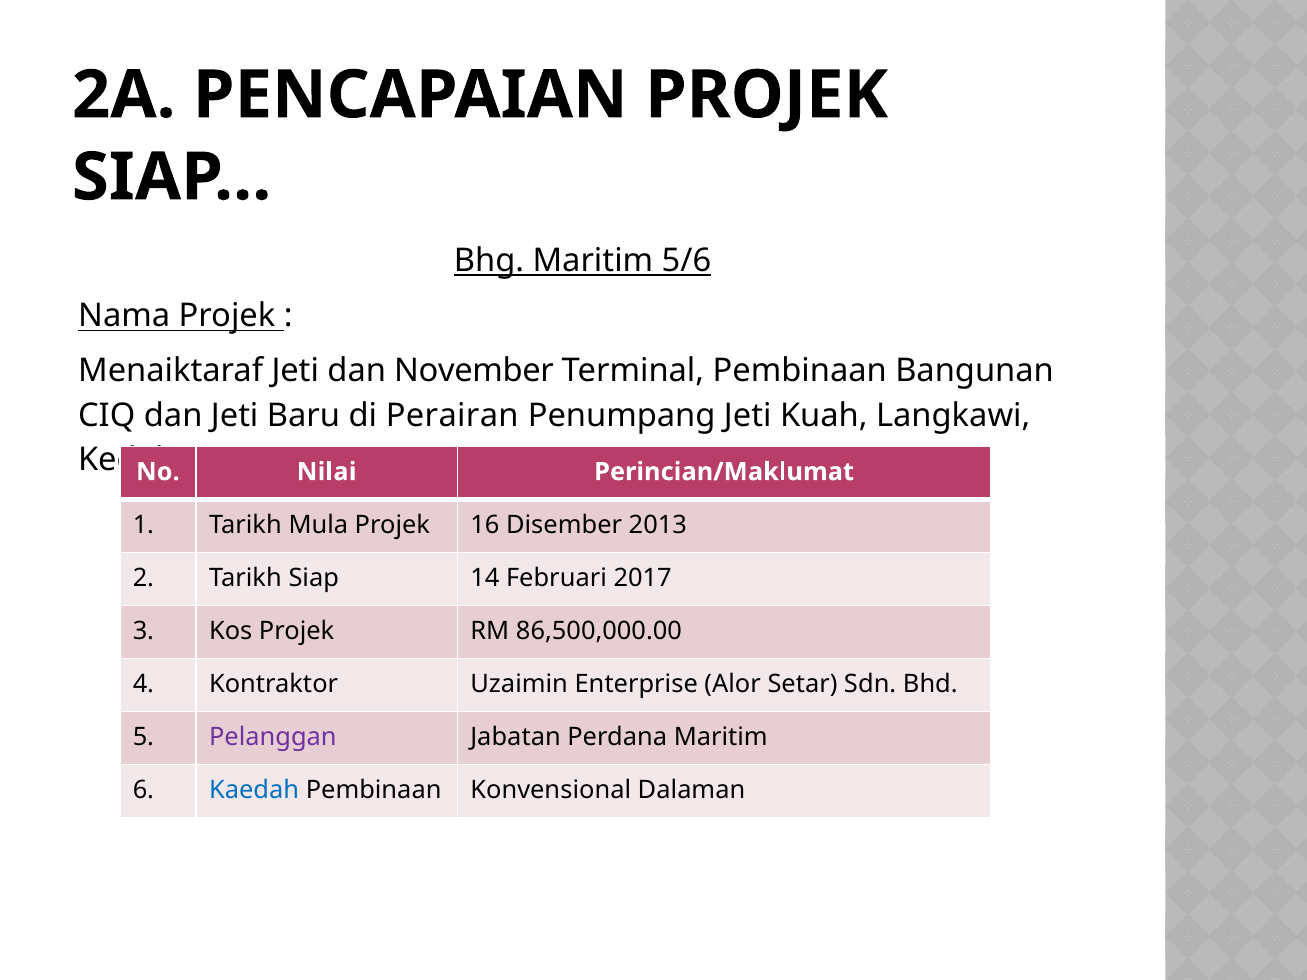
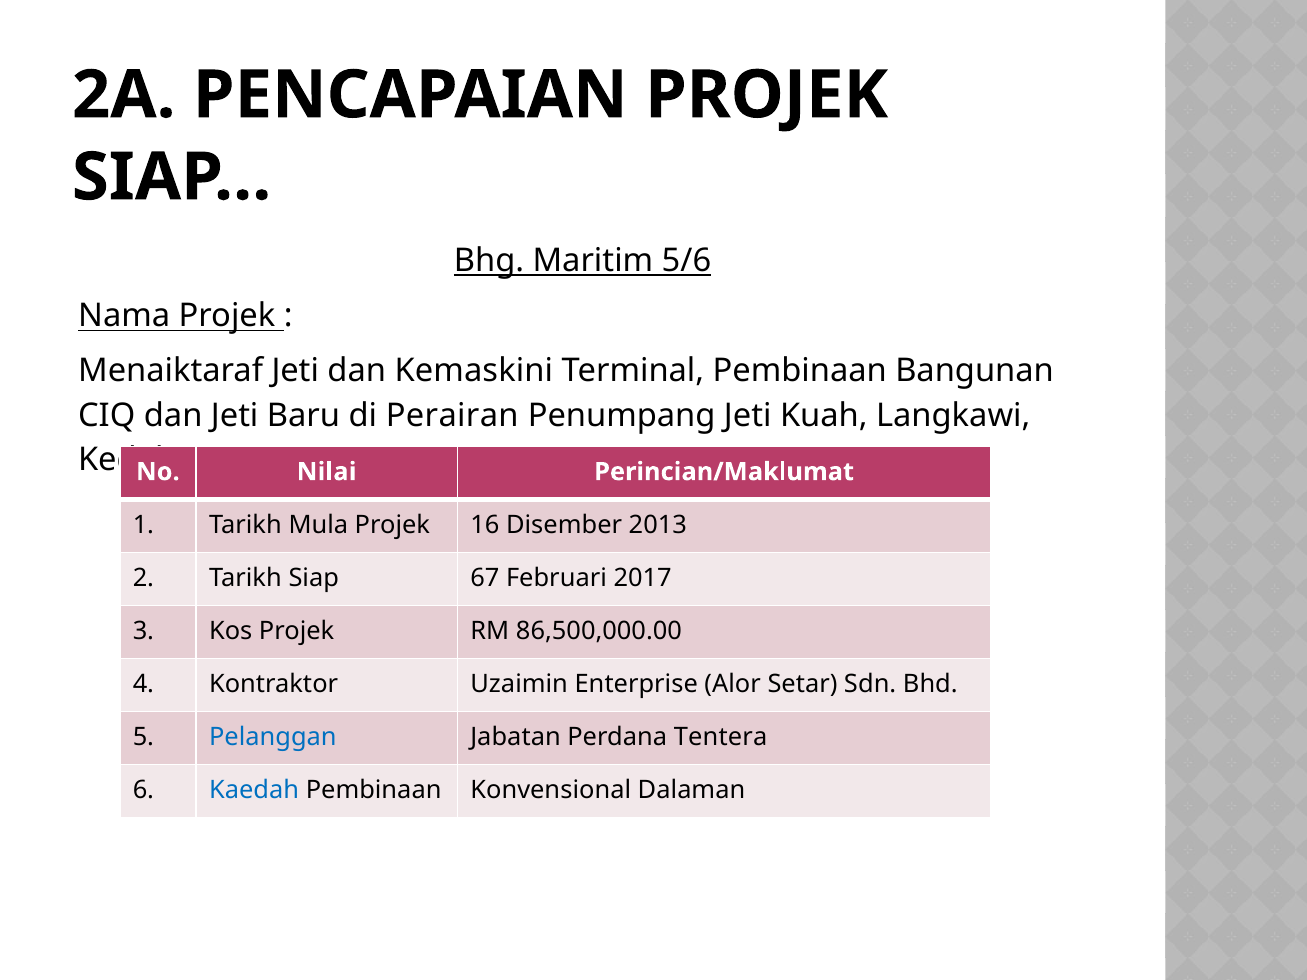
November: November -> Kemaskini
14: 14 -> 67
Pelanggan colour: purple -> blue
Perdana Maritim: Maritim -> Tentera
